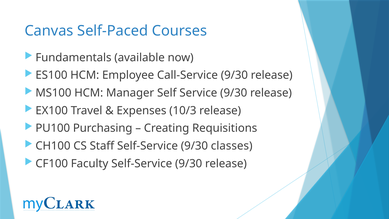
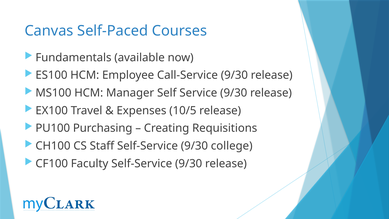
10/3: 10/3 -> 10/5
classes: classes -> college
